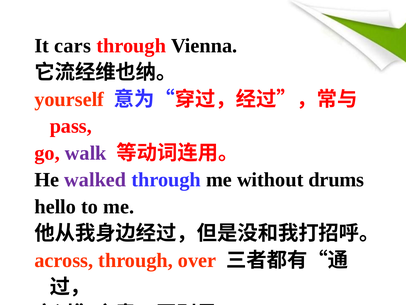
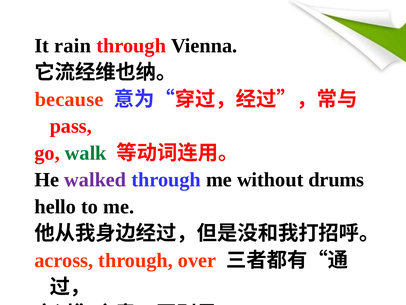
cars: cars -> rain
yourself: yourself -> because
walk colour: purple -> green
